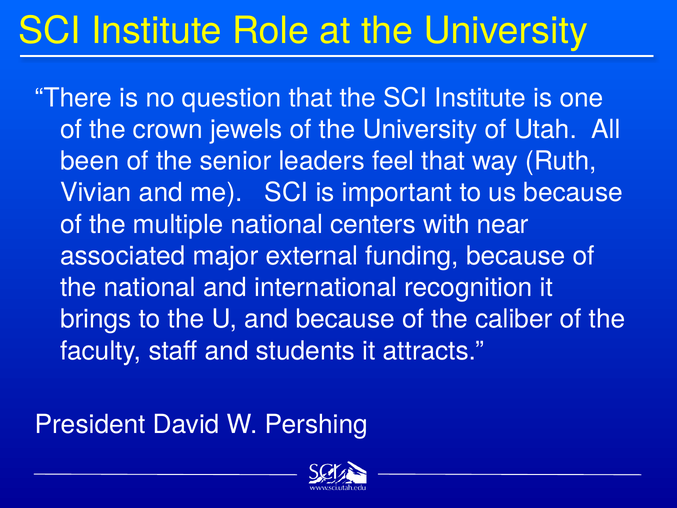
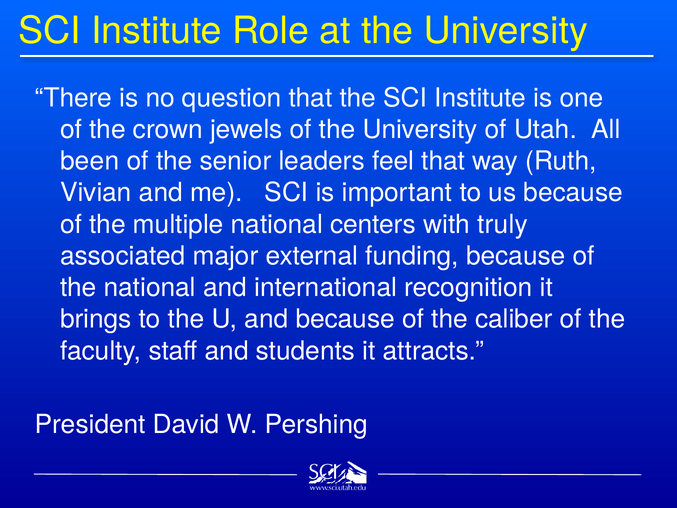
near: near -> truly
